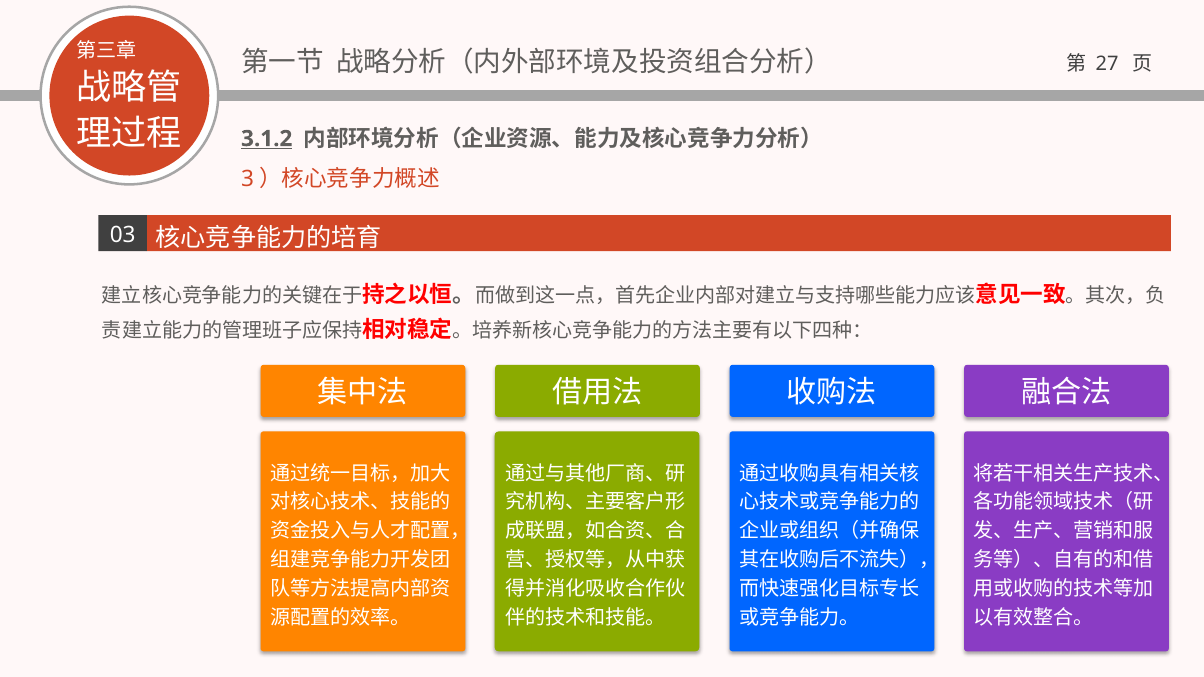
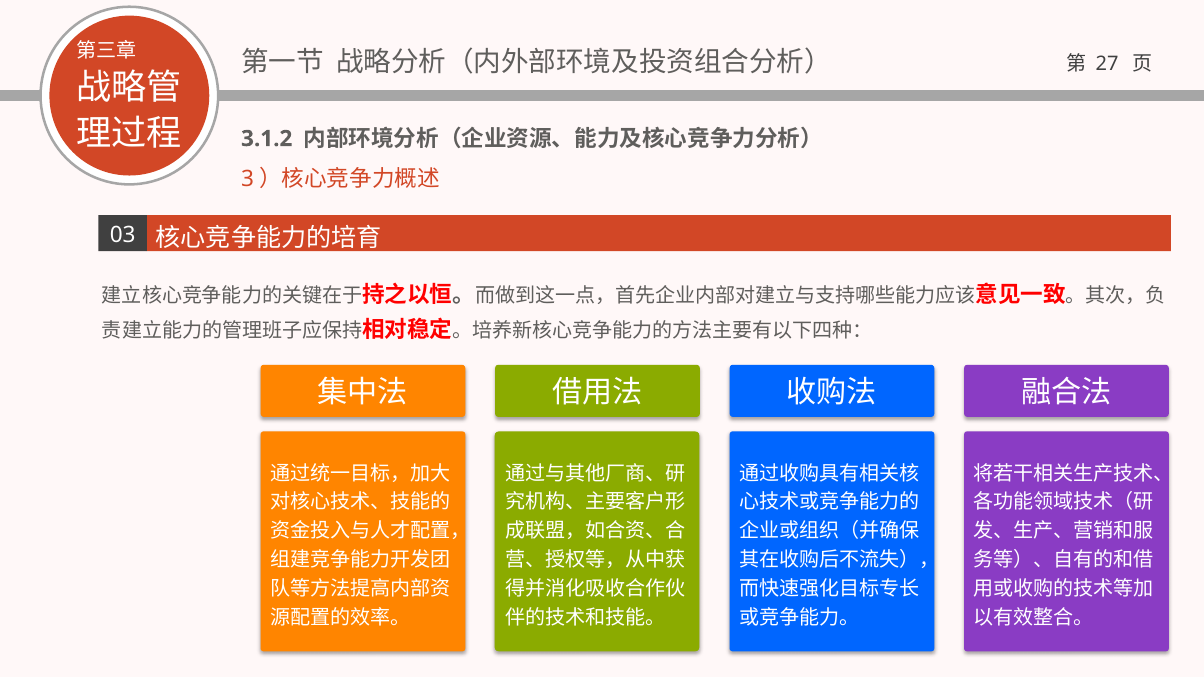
3.1.2 underline: present -> none
